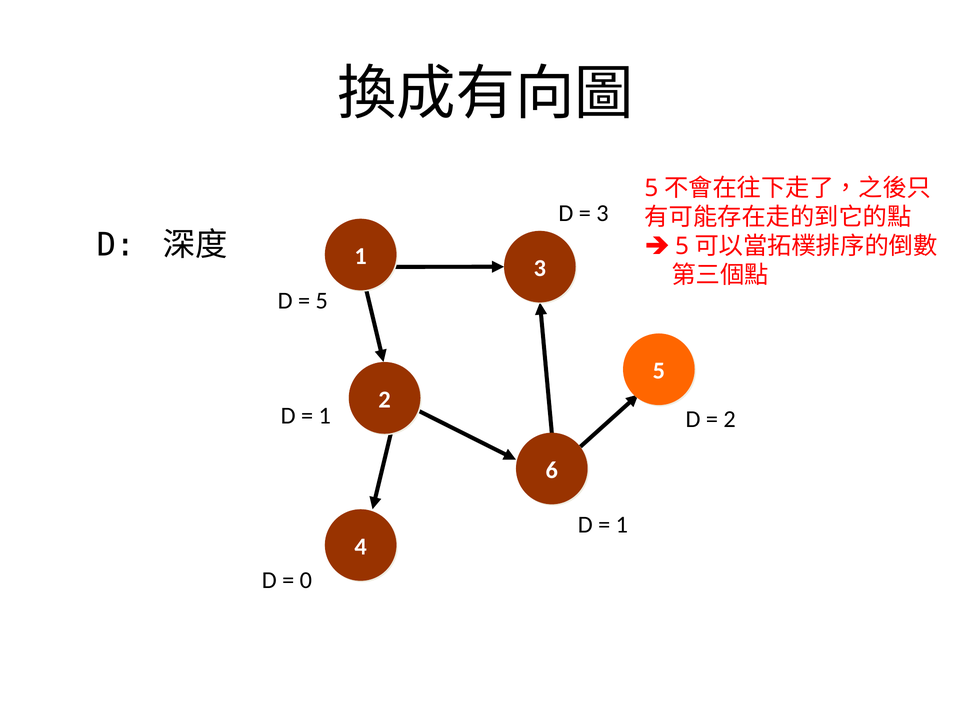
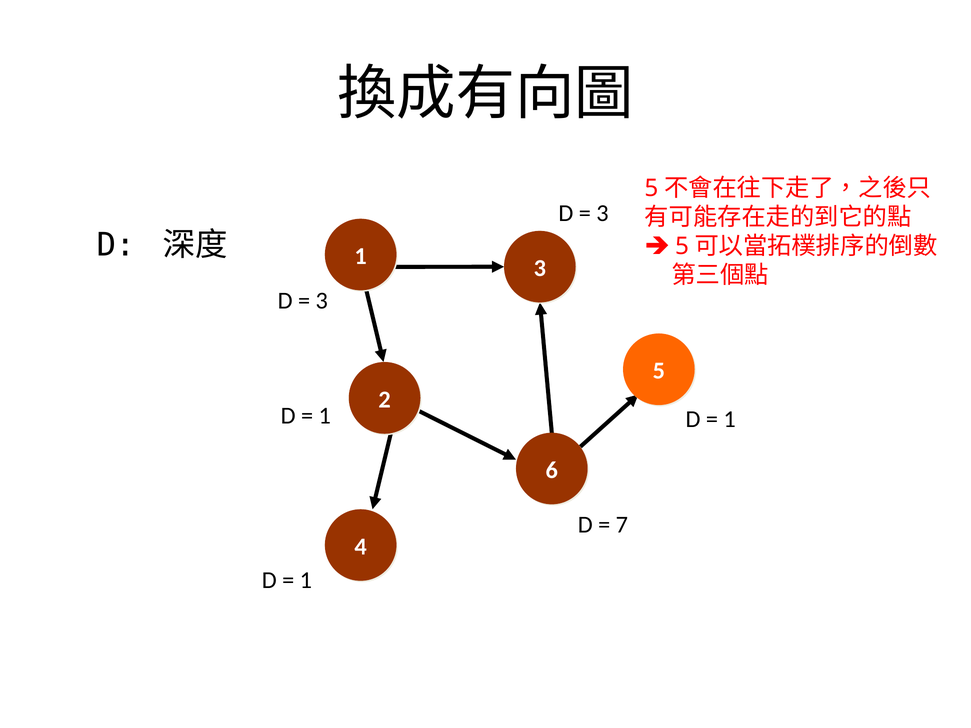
5 at (322, 301): 5 -> 3
2 at (730, 419): 2 -> 1
1 at (622, 525): 1 -> 7
0 at (306, 580): 0 -> 1
